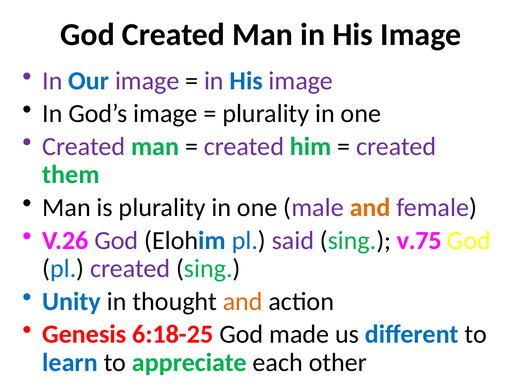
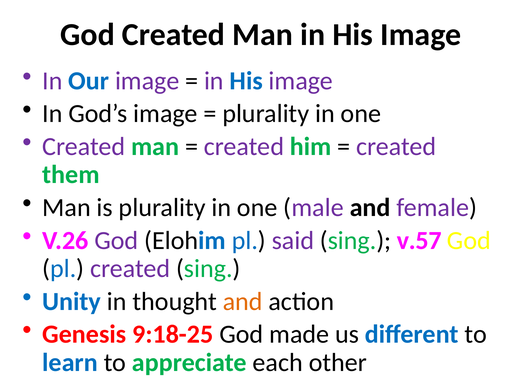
and at (370, 208) colour: orange -> black
v.75: v.75 -> v.57
6:18-25: 6:18-25 -> 9:18-25
